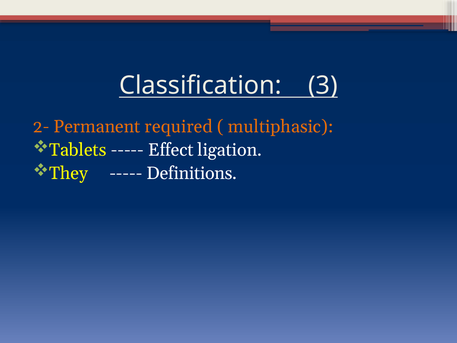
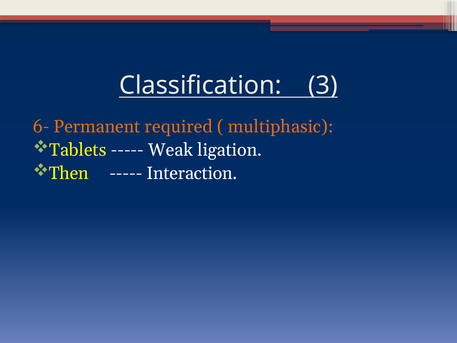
2-: 2- -> 6-
Effect: Effect -> Weak
They: They -> Then
Definitions: Definitions -> Interaction
